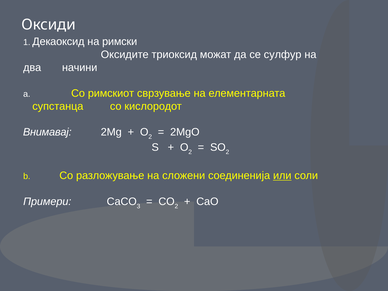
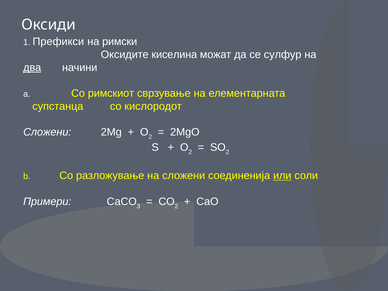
Декаоксид: Декаоксид -> Префикси
триоксид: триоксид -> киселина
два underline: none -> present
Внимавај at (47, 132): Внимавај -> Сложени
